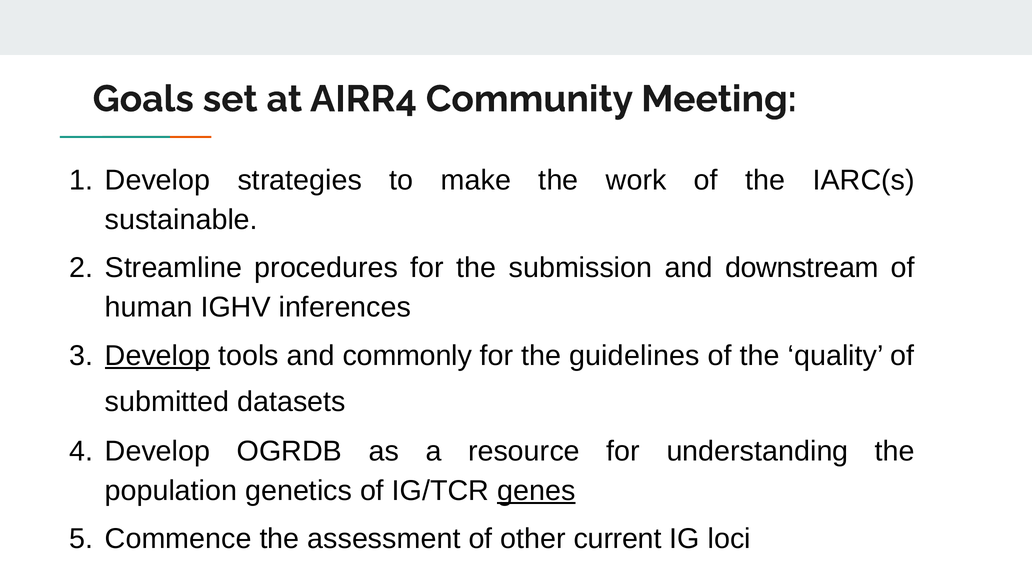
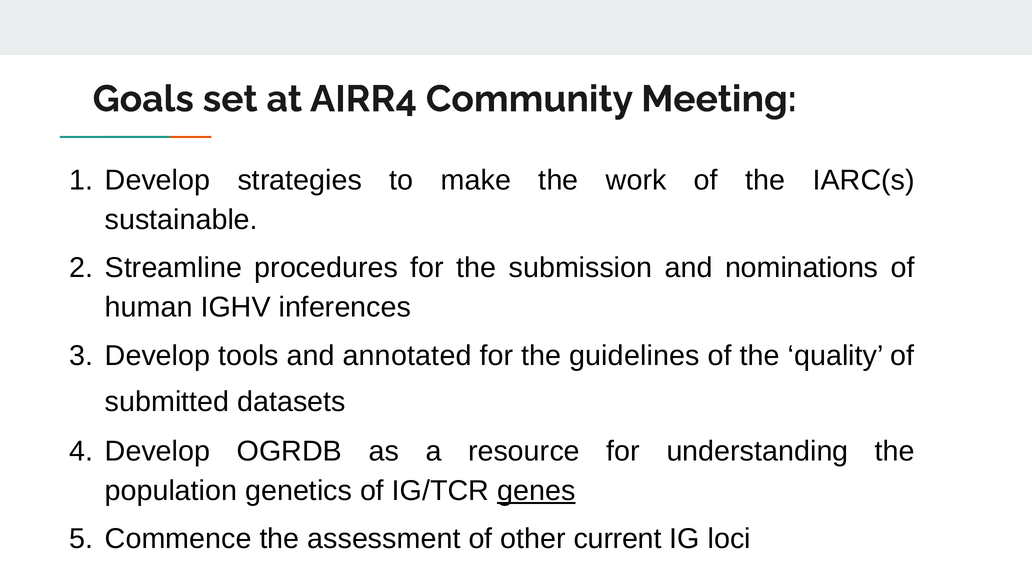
downstream: downstream -> nominations
Develop at (157, 356) underline: present -> none
commonly: commonly -> annotated
